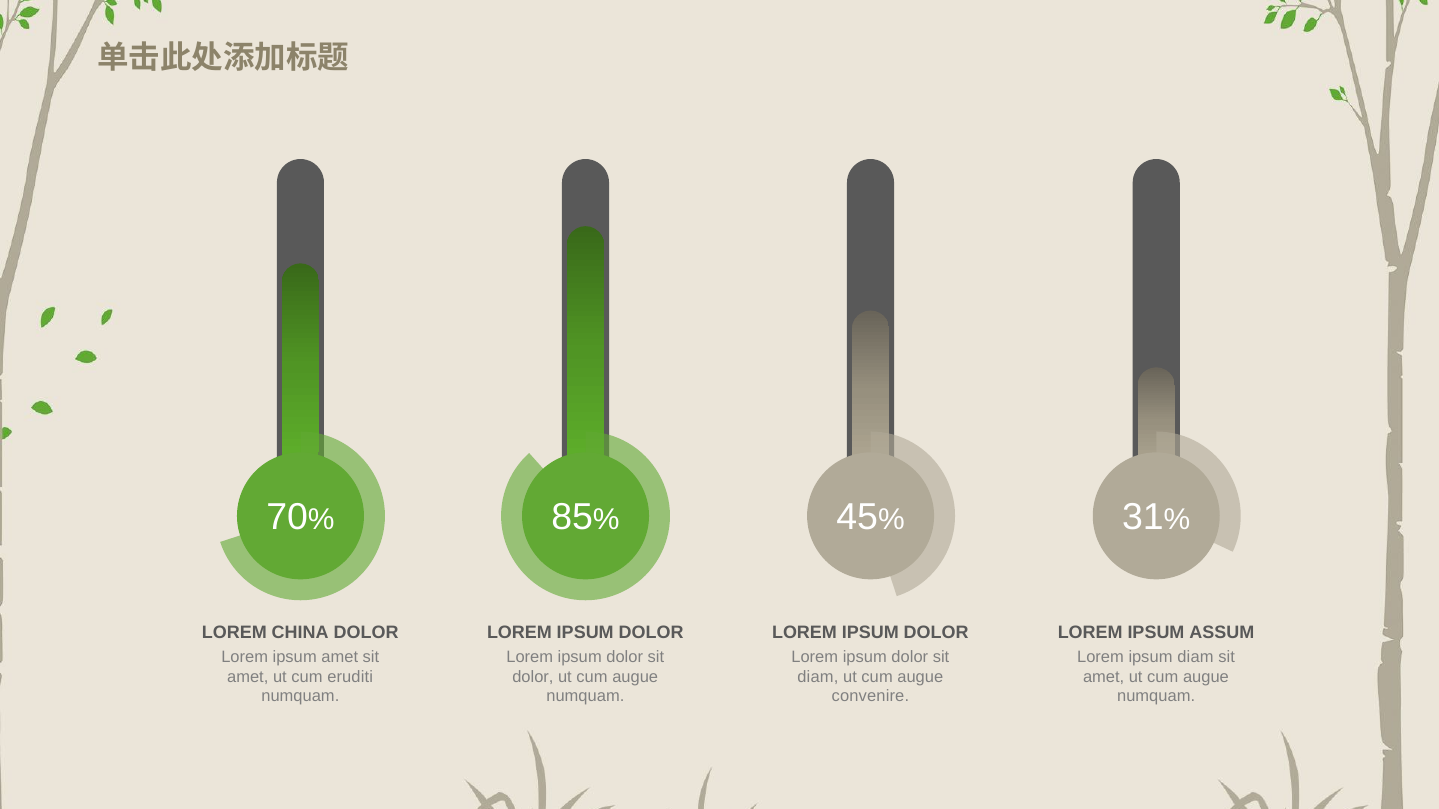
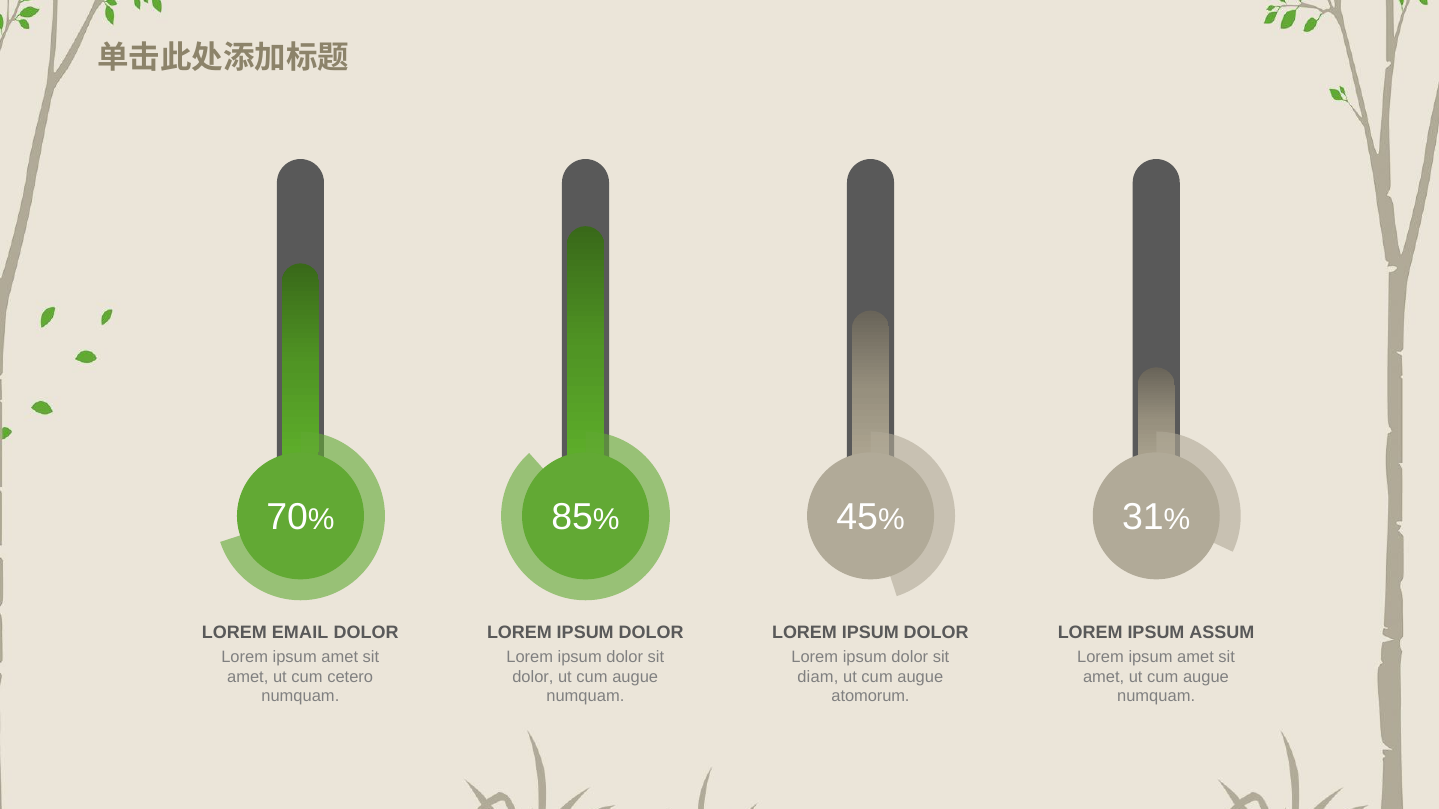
CHINA: CHINA -> EMAIL
diam at (1195, 657): diam -> amet
eruditi: eruditi -> cetero
convenire: convenire -> atomorum
